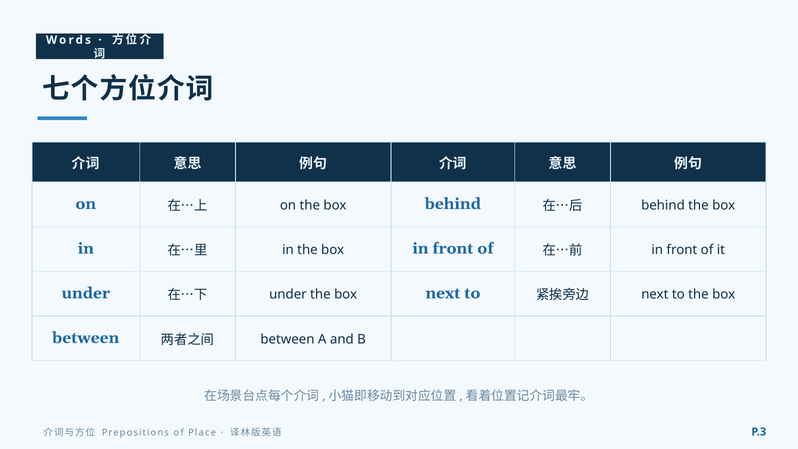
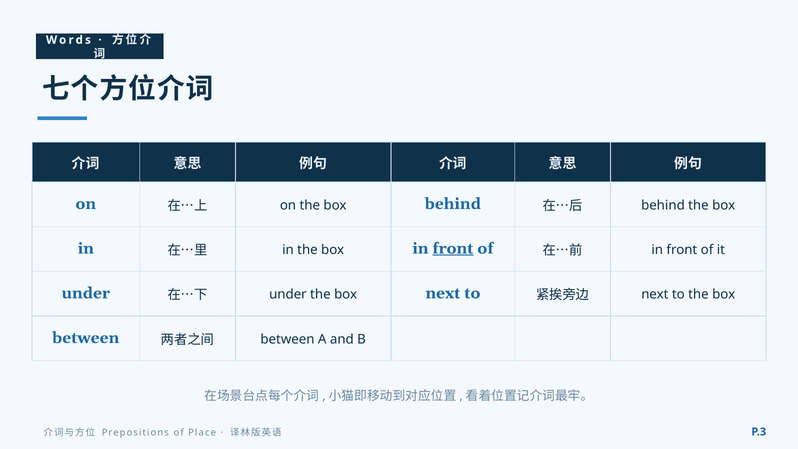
front at (453, 248) underline: none -> present
